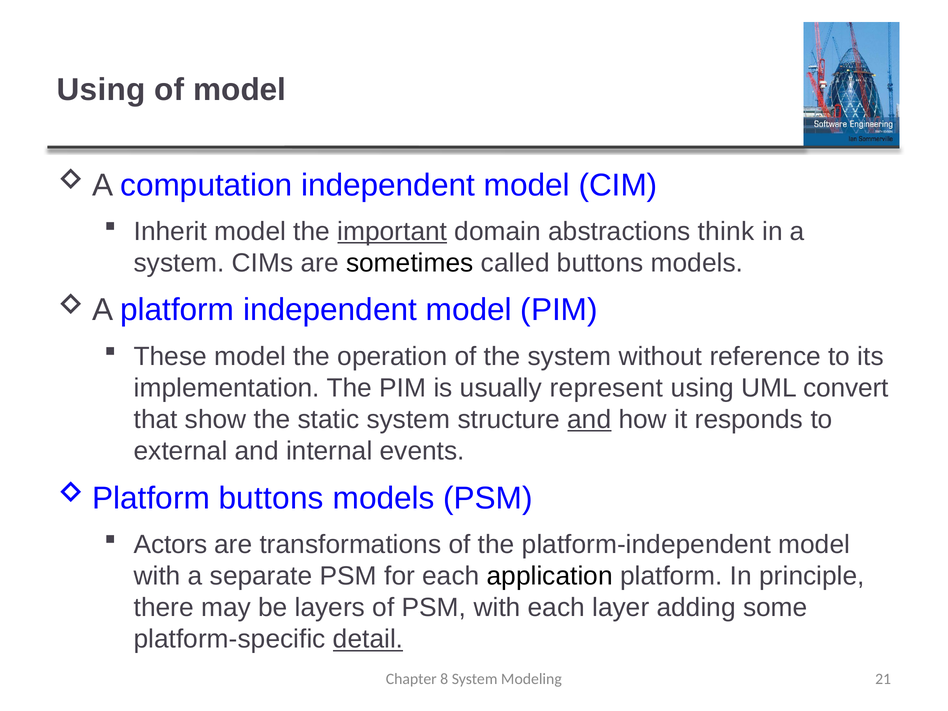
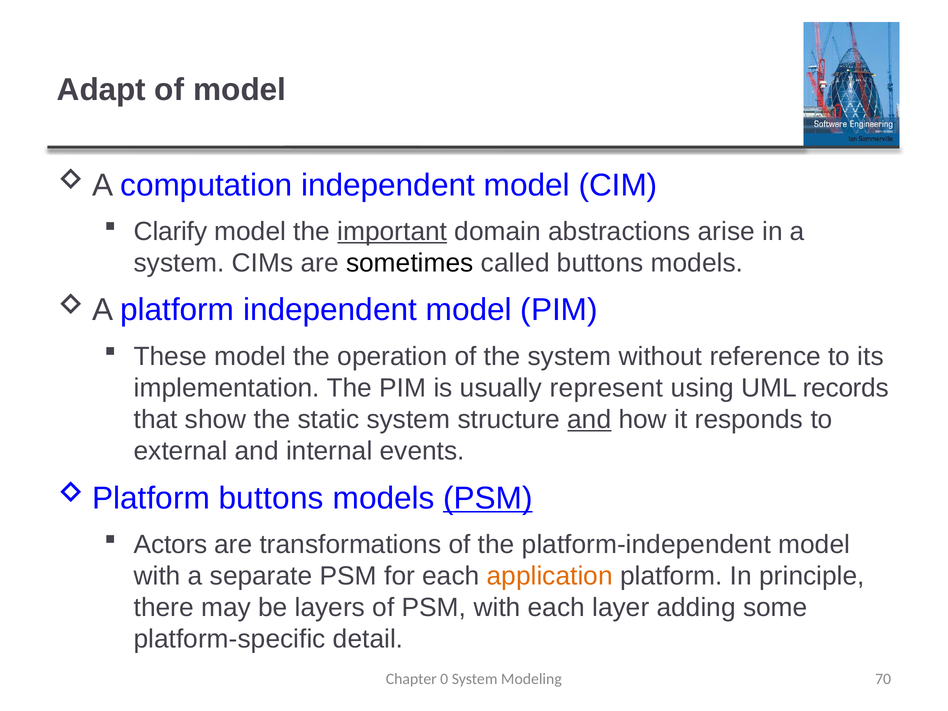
Using at (101, 90): Using -> Adapt
Inherit: Inherit -> Clarify
think: think -> arise
convert: convert -> records
PSM at (488, 498) underline: none -> present
application colour: black -> orange
detail underline: present -> none
8: 8 -> 0
21: 21 -> 70
